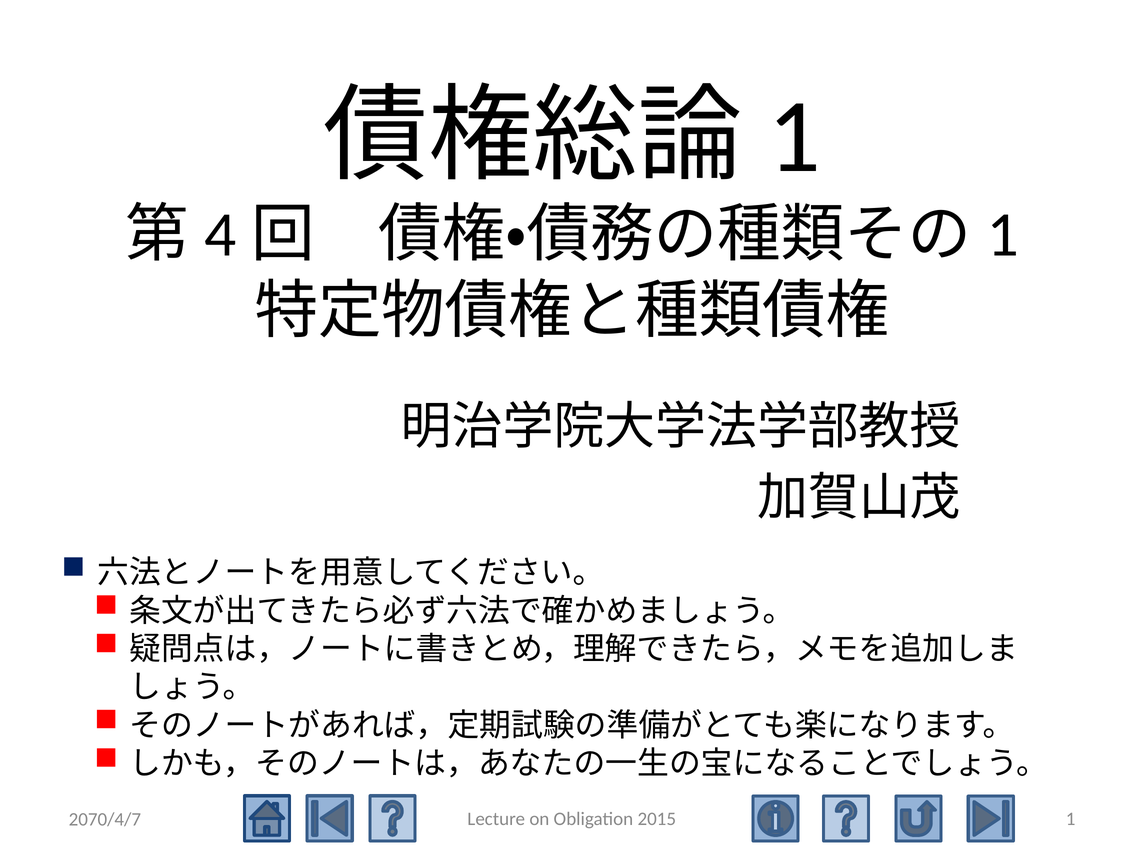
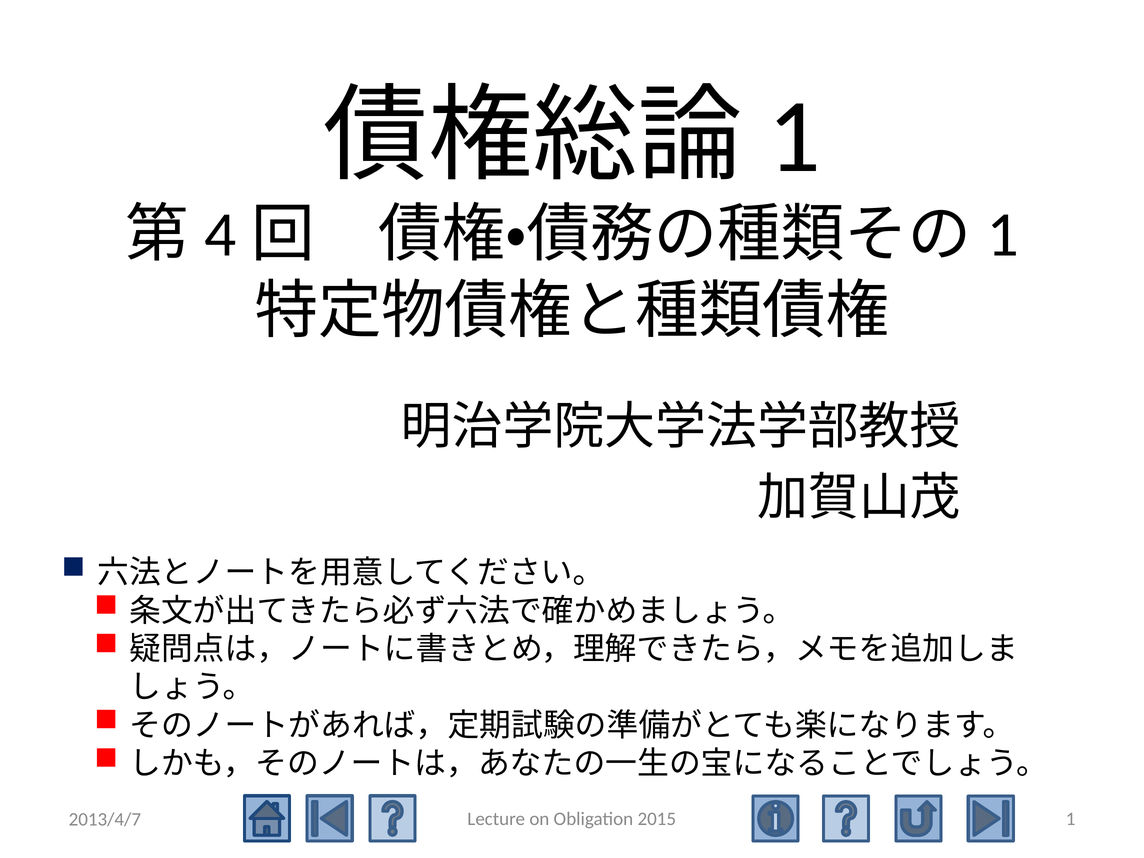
2070/4/7: 2070/4/7 -> 2013/4/7
